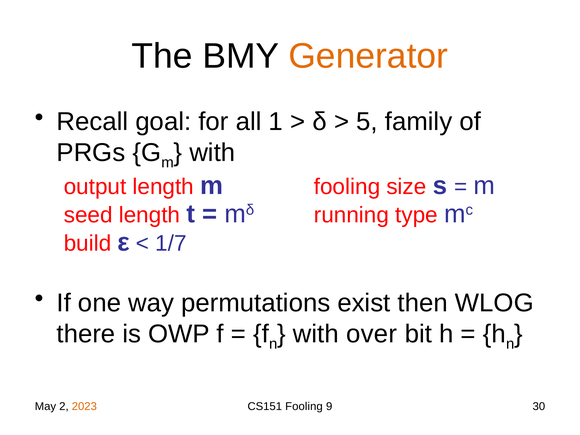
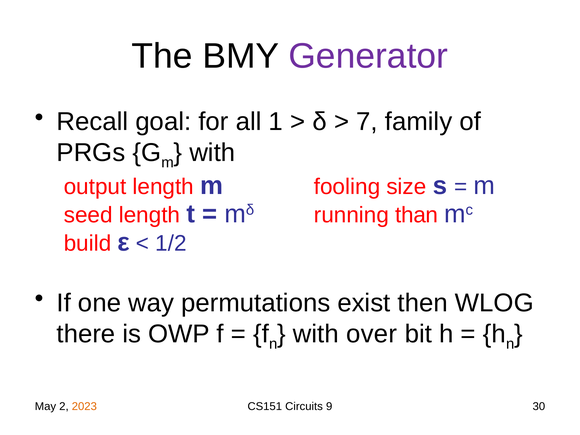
Generator colour: orange -> purple
5: 5 -> 7
type: type -> than
1/7: 1/7 -> 1/2
CS151 Fooling: Fooling -> Circuits
